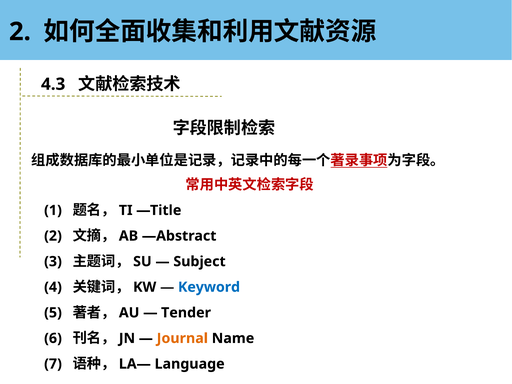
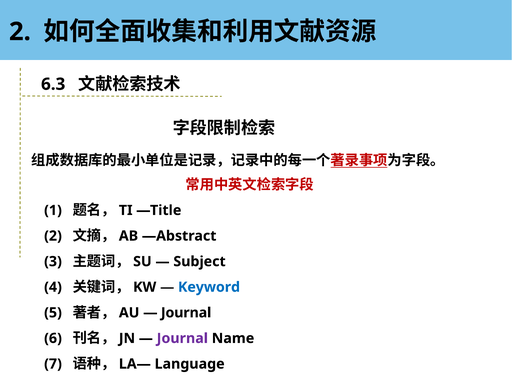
4.3: 4.3 -> 6.3
Tender at (186, 313): Tender -> Journal
Journal at (182, 338) colour: orange -> purple
